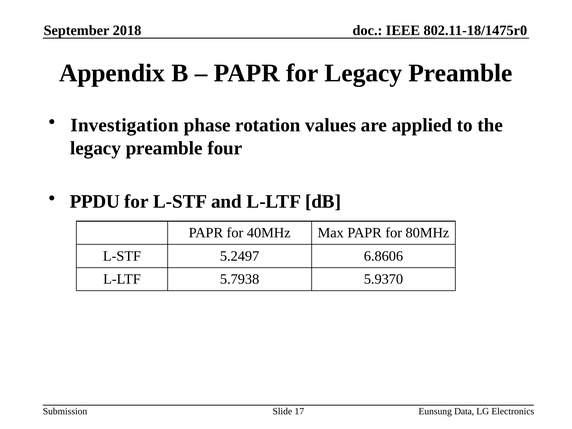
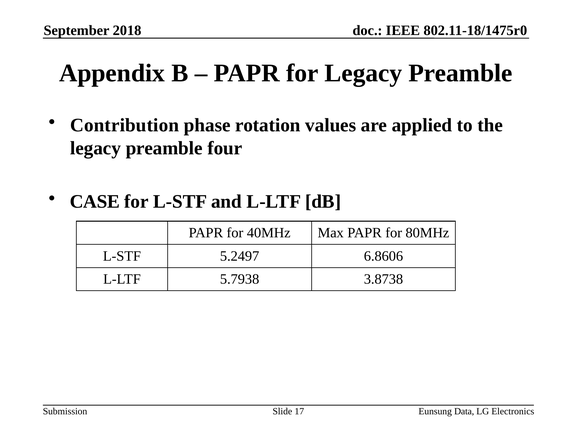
Investigation: Investigation -> Contribution
PPDU: PPDU -> CASE
5.9370: 5.9370 -> 3.8738
